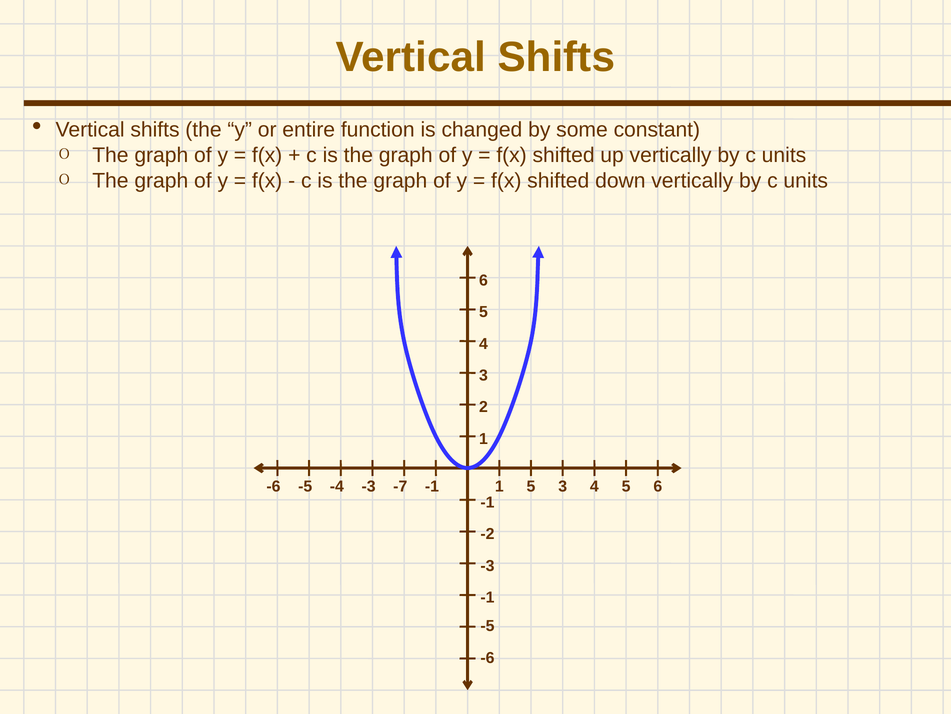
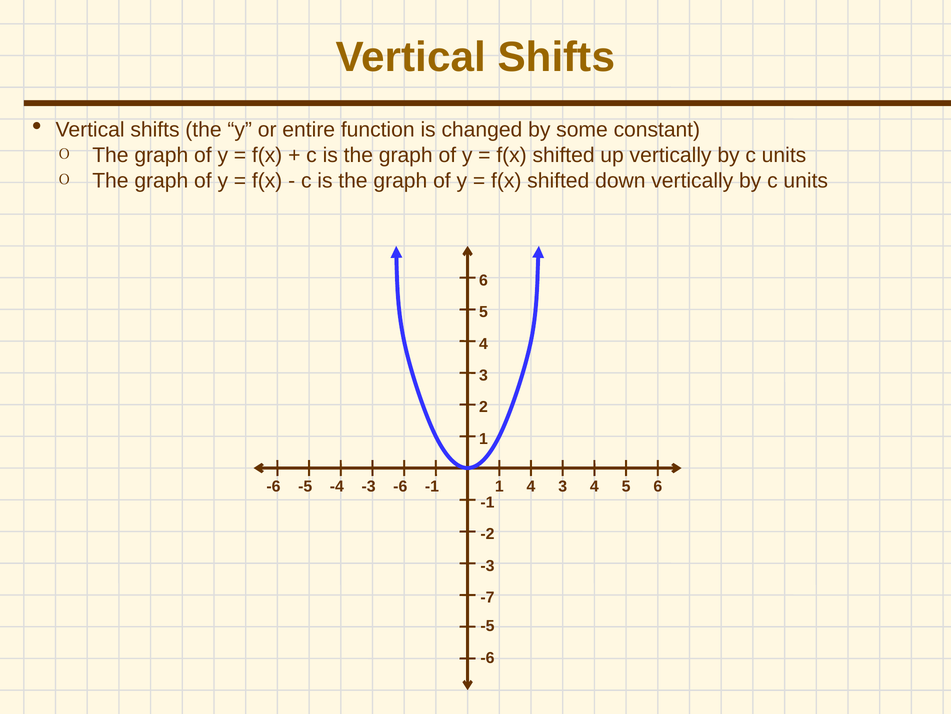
-7 at (400, 486): -7 -> -6
1 5: 5 -> 4
-1 at (487, 597): -1 -> -7
